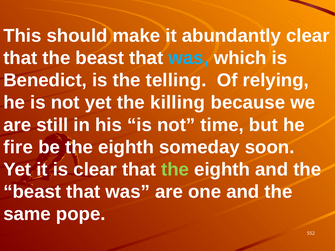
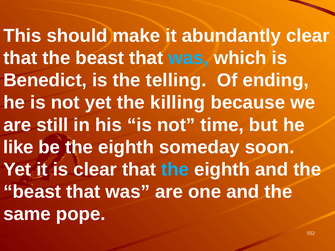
relying: relying -> ending
fire: fire -> like
the at (175, 170) colour: light green -> light blue
